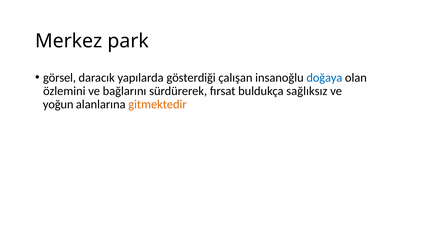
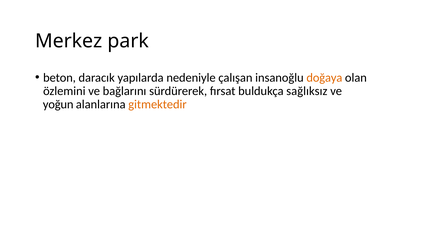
görsel: görsel -> beton
gösterdiği: gösterdiği -> nedeniyle
doğaya colour: blue -> orange
